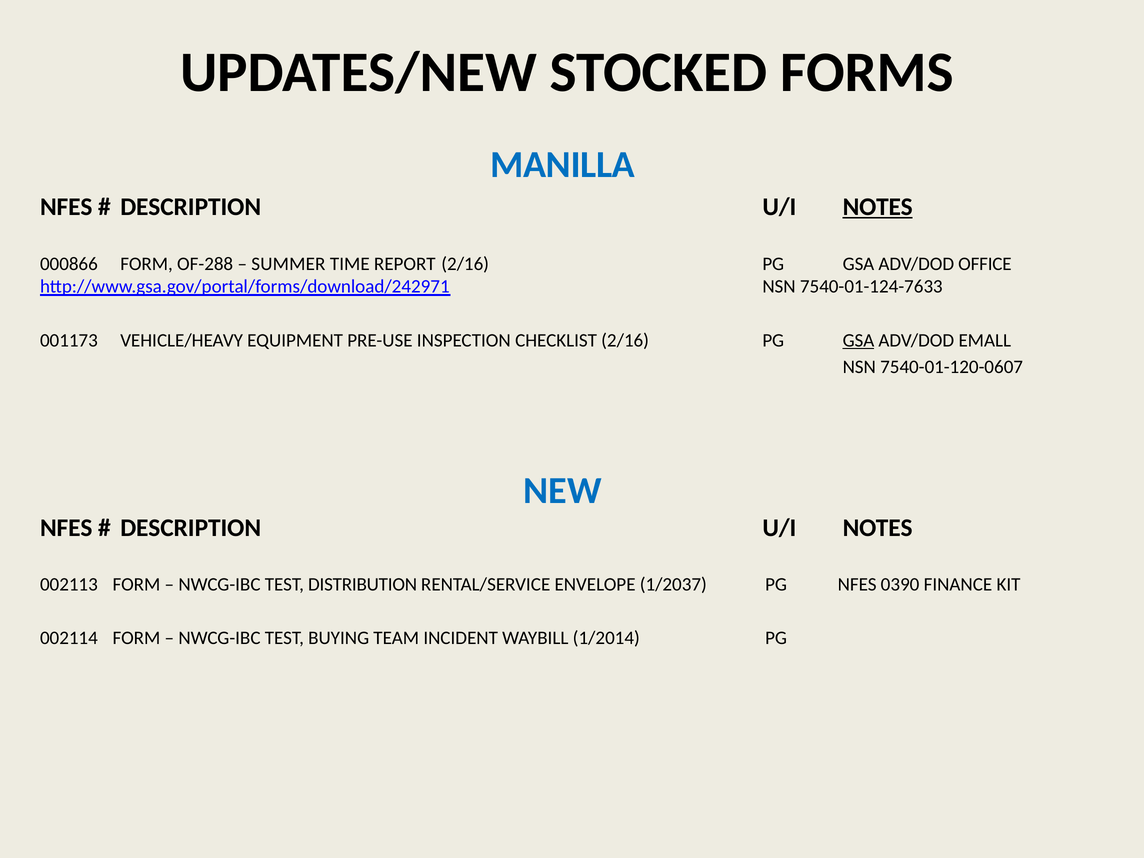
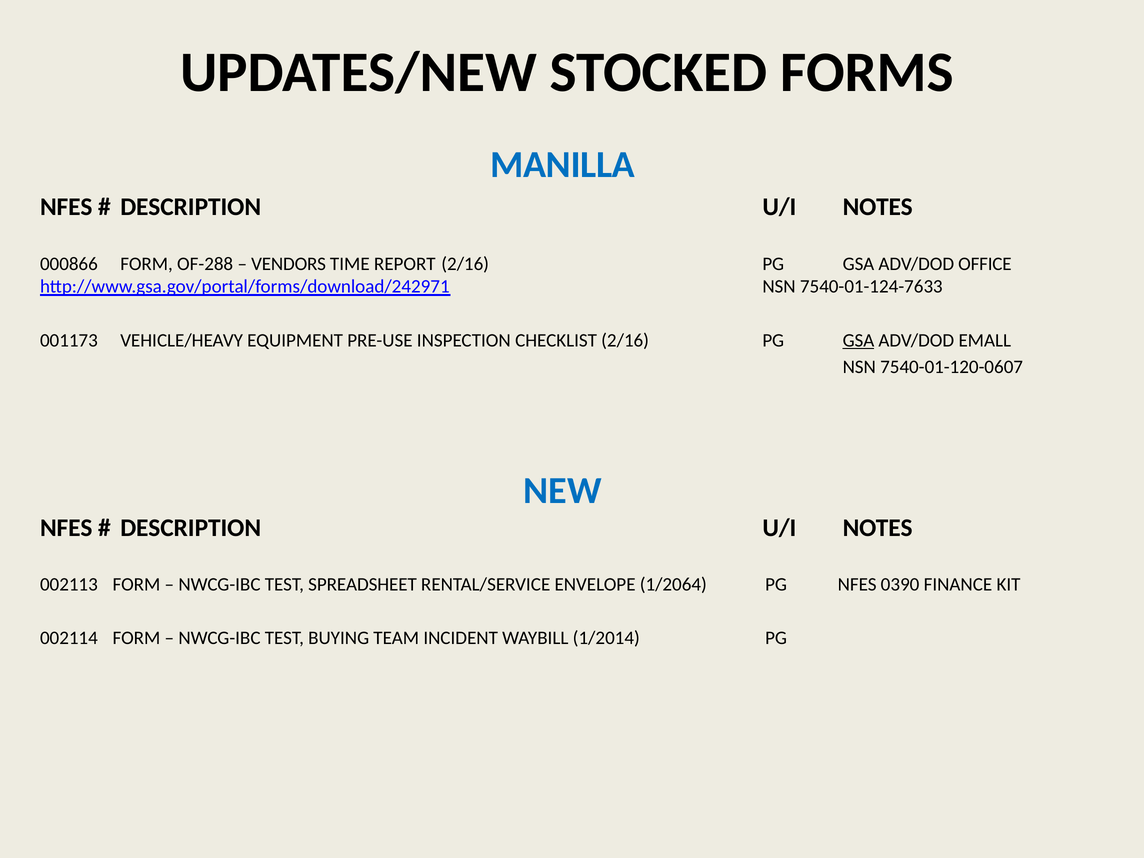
NOTES at (878, 207) underline: present -> none
SUMMER: SUMMER -> VENDORS
DISTRIBUTION: DISTRIBUTION -> SPREADSHEET
1/2037: 1/2037 -> 1/2064
